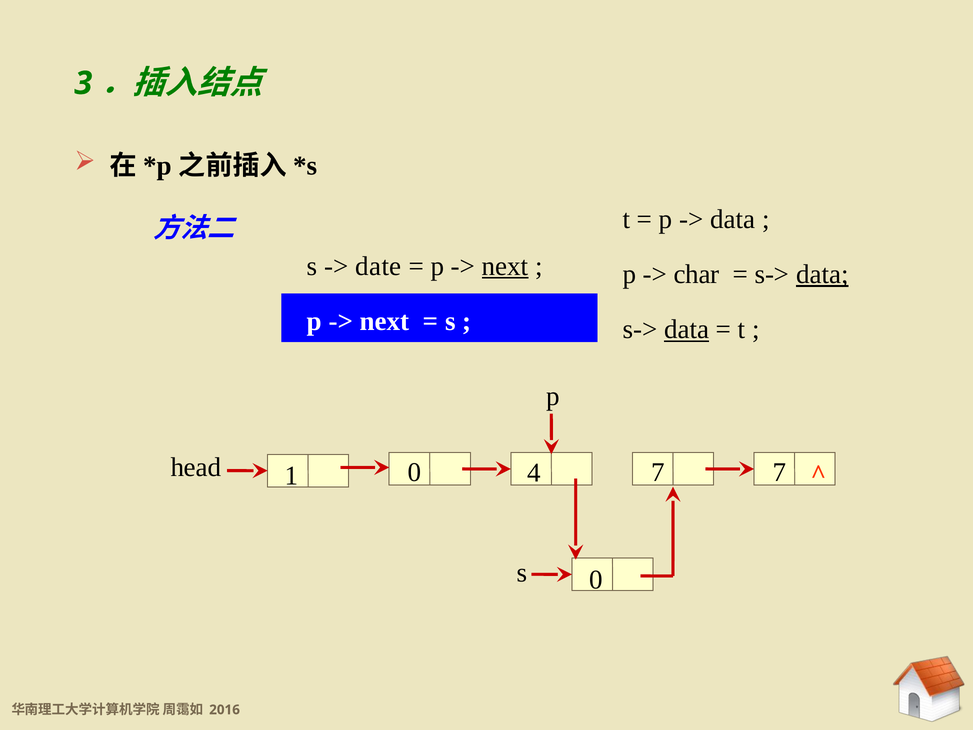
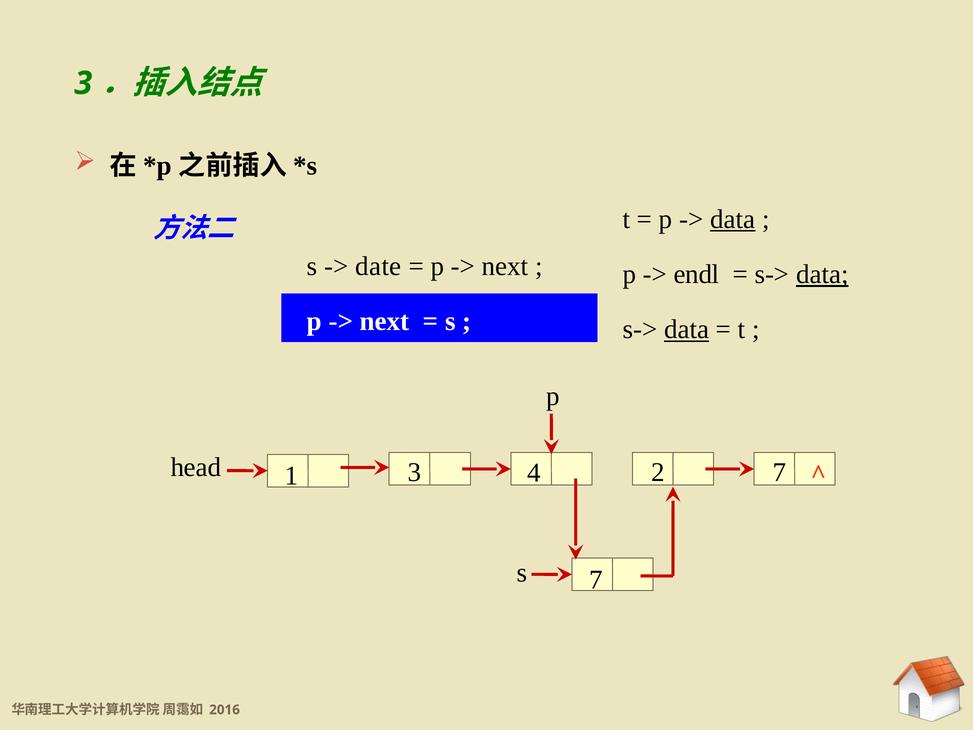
data at (733, 219) underline: none -> present
next at (505, 266) underline: present -> none
char: char -> endl
4 7: 7 -> 2
1 0: 0 -> 3
s 0: 0 -> 7
